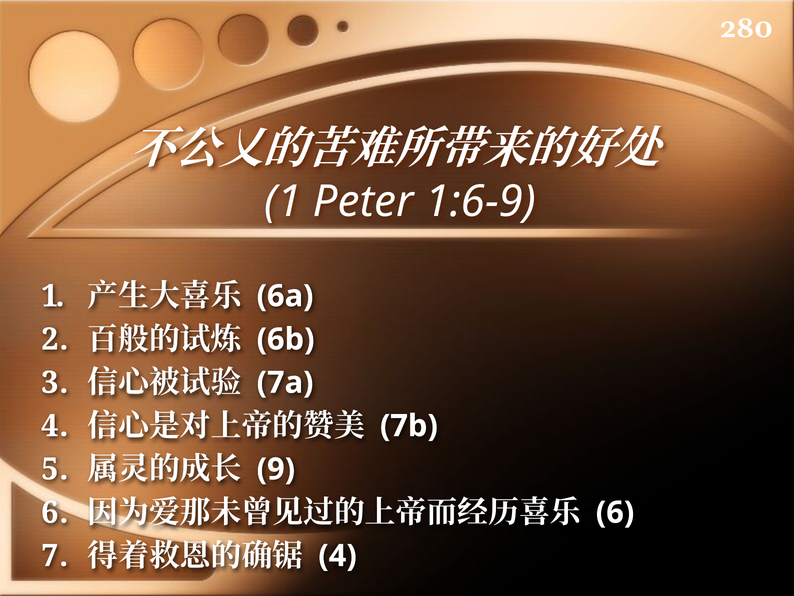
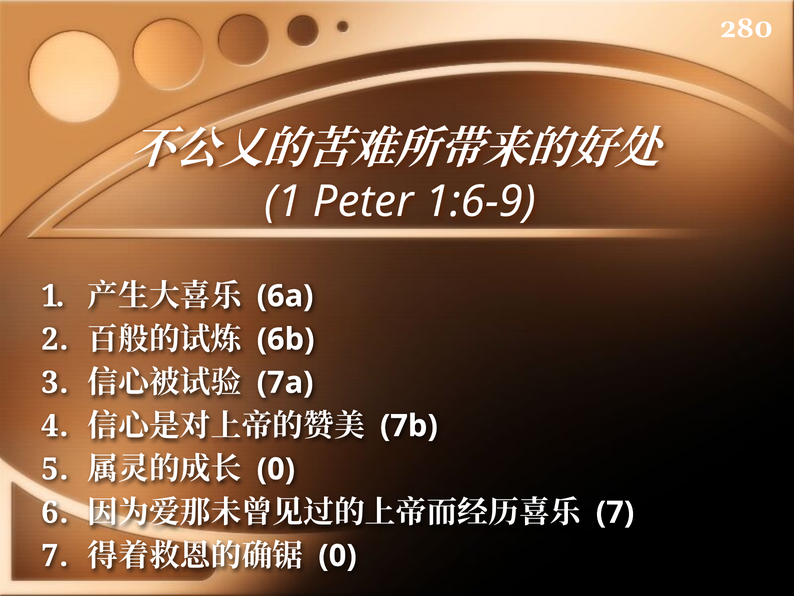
9 at (276, 469): 9 -> 0
6 at (615, 512): 6 -> 7
4 at (338, 555): 4 -> 0
